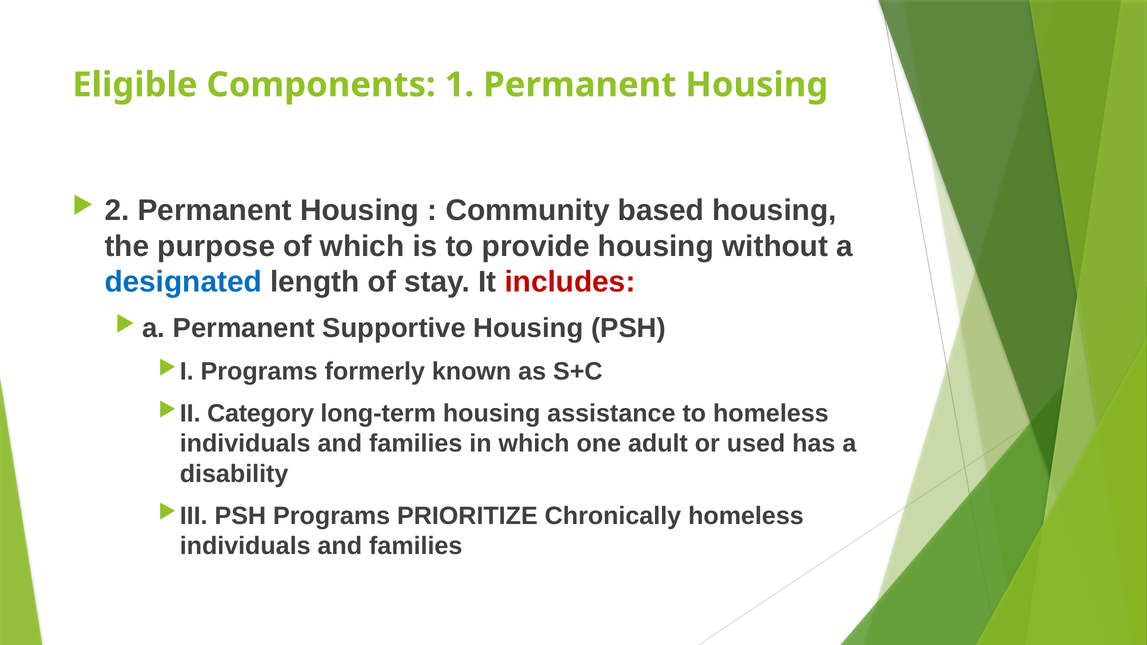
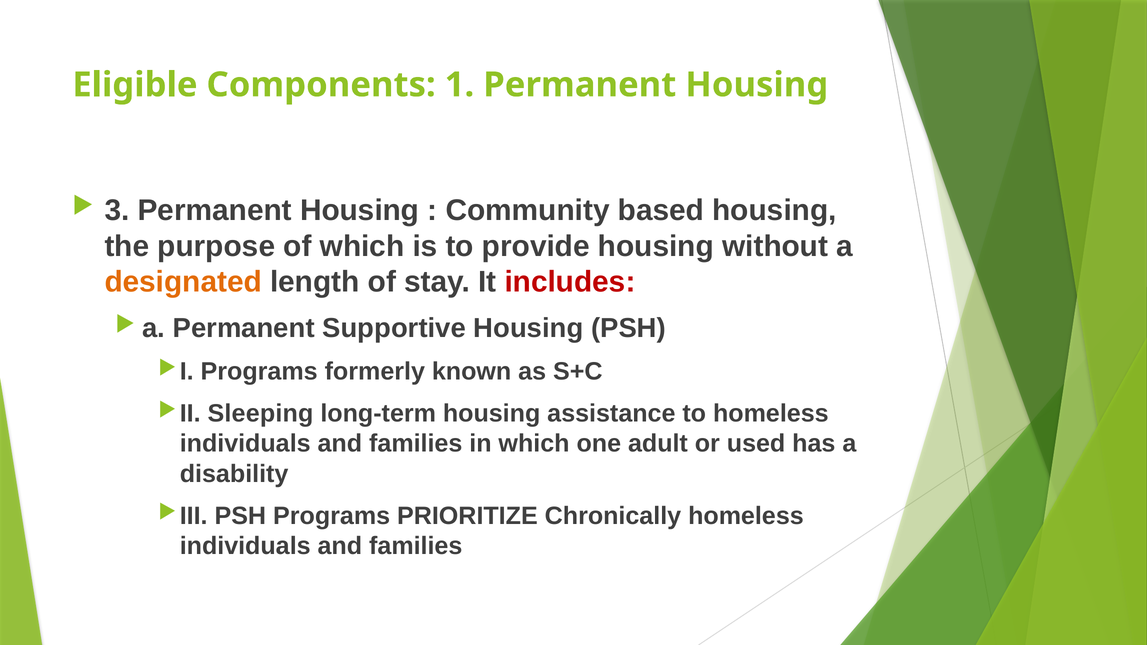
2: 2 -> 3
designated colour: blue -> orange
Category: Category -> Sleeping
